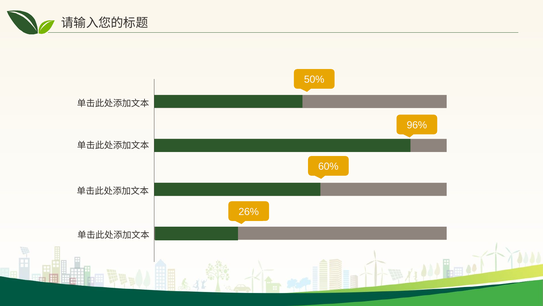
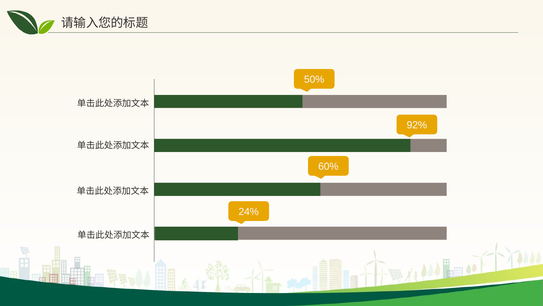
96%: 96% -> 92%
26%: 26% -> 24%
